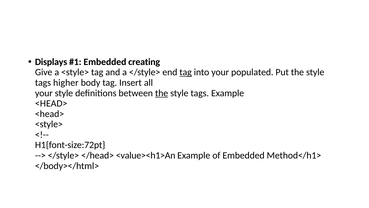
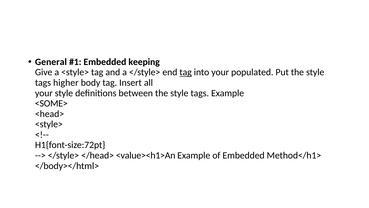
Displays: Displays -> General
creating: creating -> keeping
the at (162, 93) underline: present -> none
<HEAD> at (51, 103): <HEAD> -> <SOME>
